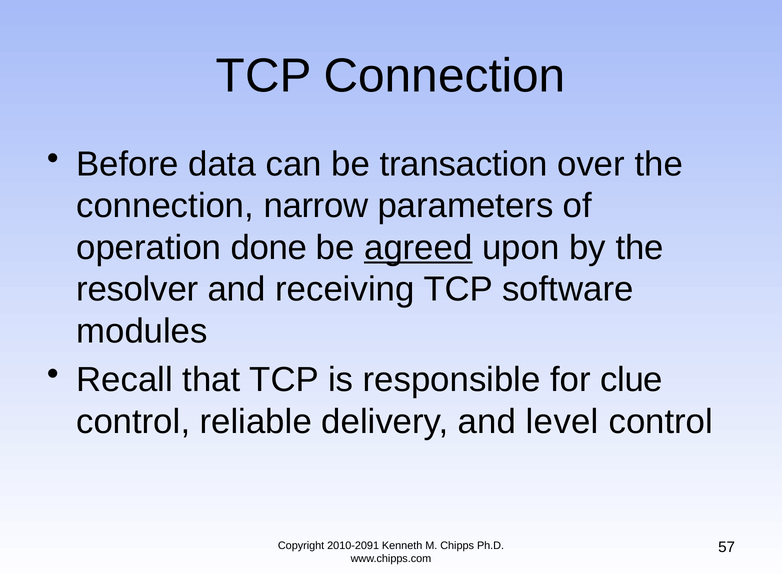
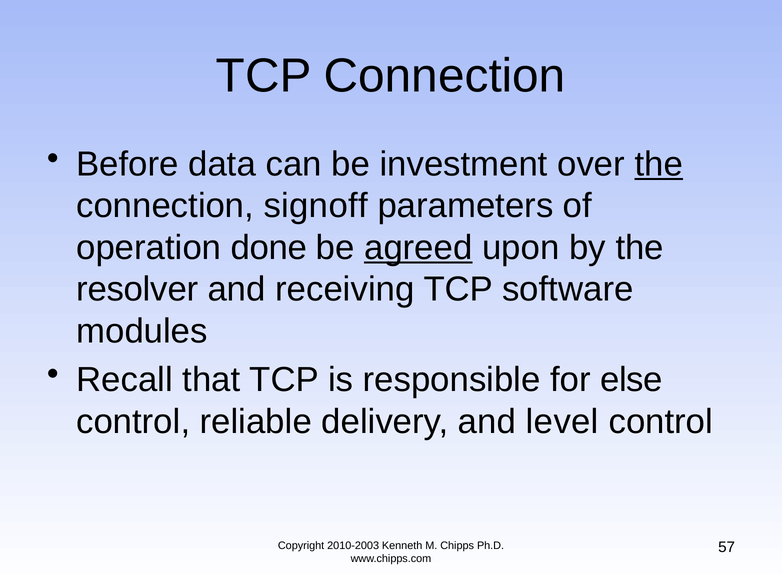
transaction: transaction -> investment
the at (659, 164) underline: none -> present
narrow: narrow -> signoff
clue: clue -> else
2010-2091: 2010-2091 -> 2010-2003
